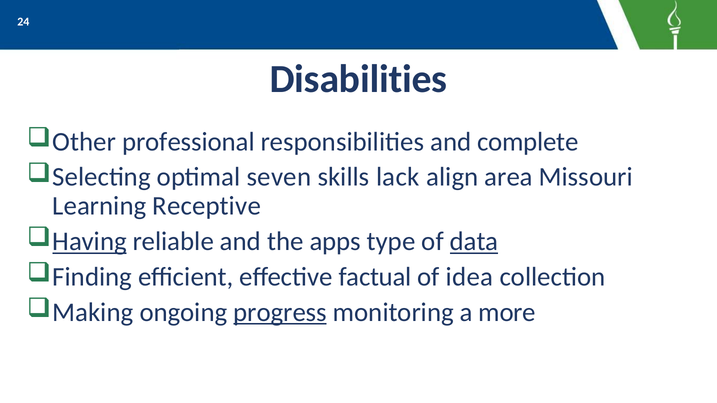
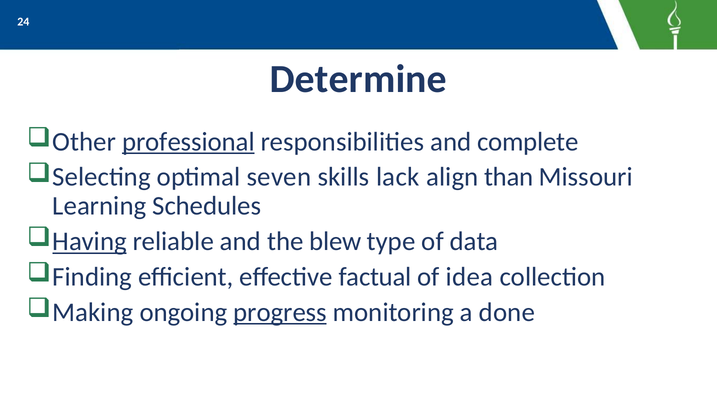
Disabilities: Disabilities -> Determine
professional underline: none -> present
area: area -> than
Receptive: Receptive -> Schedules
apps: apps -> blew
data underline: present -> none
more: more -> done
